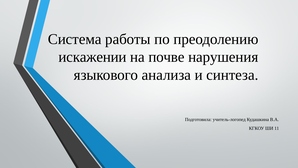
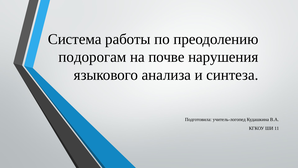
искажении: искажении -> подорогам
